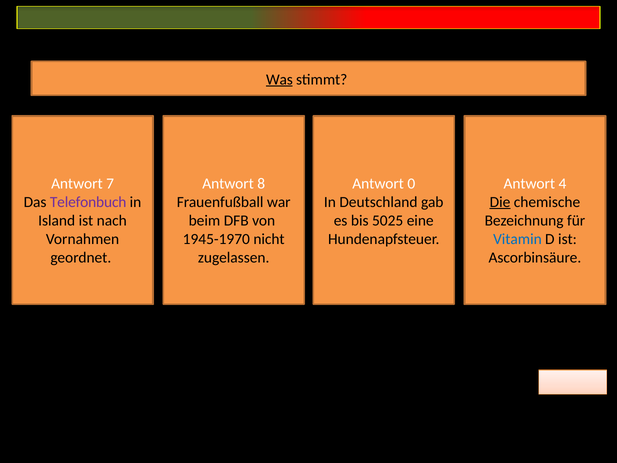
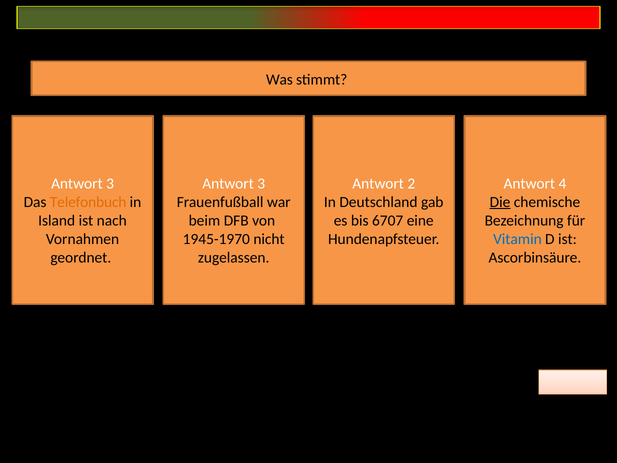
Was underline: present -> none
7 at (110, 183): 7 -> 3
8 at (261, 183): 8 -> 3
0: 0 -> 2
Telefonbuch colour: purple -> orange
5025: 5025 -> 6707
